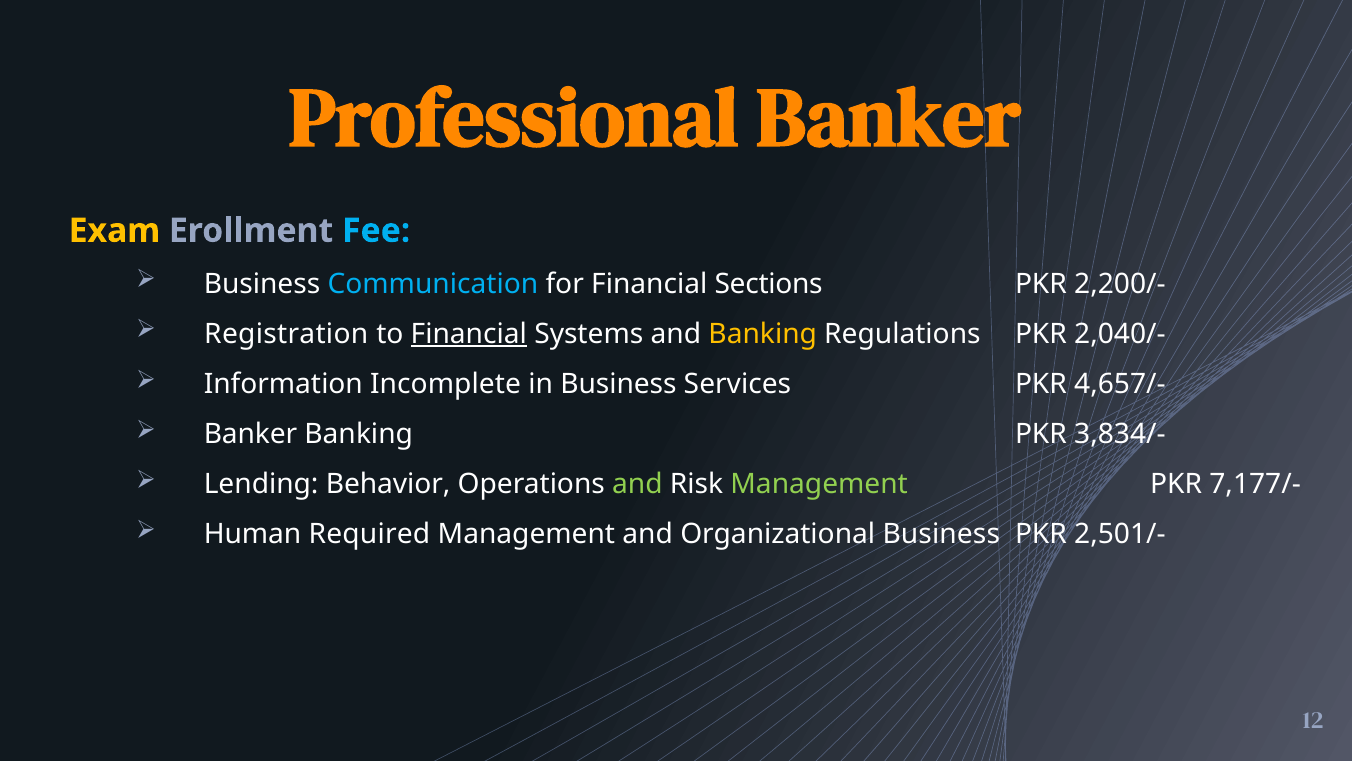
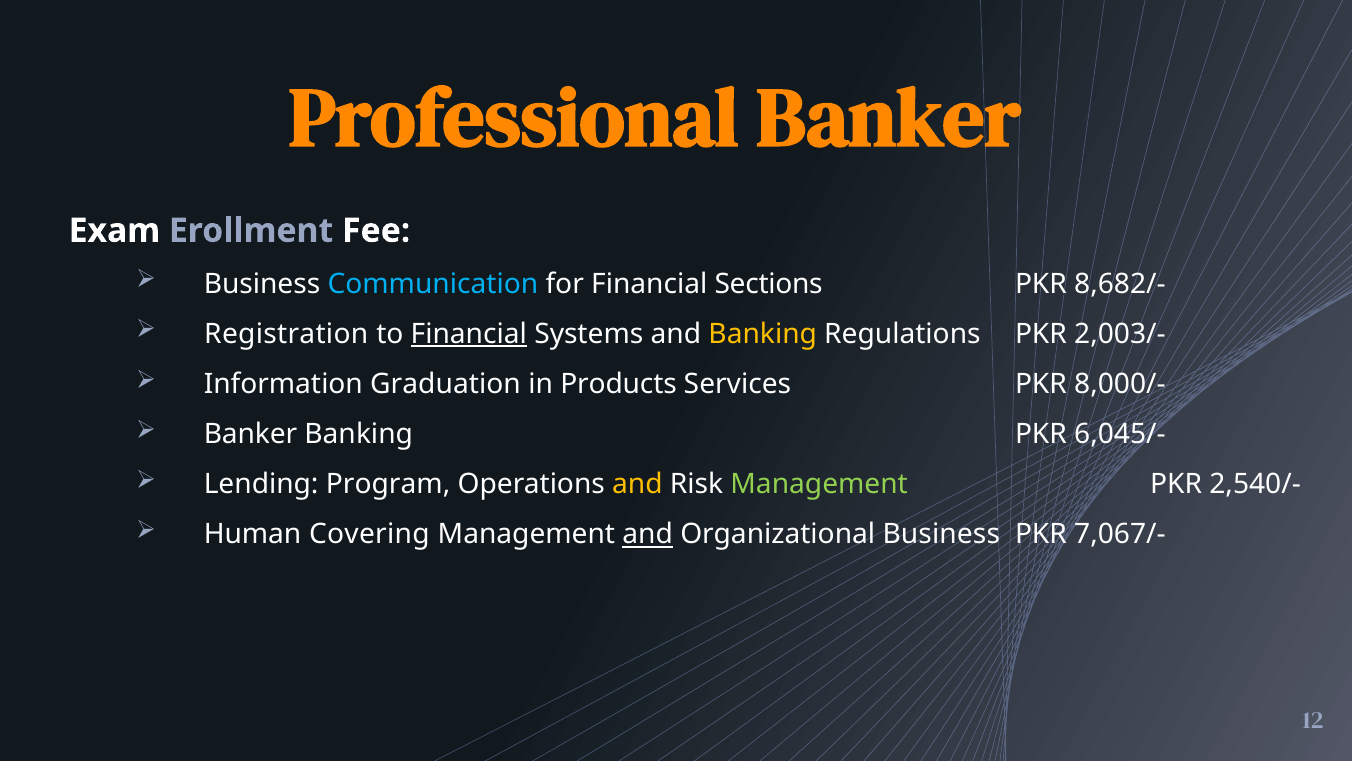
Exam colour: yellow -> white
Fee colour: light blue -> white
2,200/-: 2,200/- -> 8,682/-
2,040/-: 2,040/- -> 2,003/-
Incomplete: Incomplete -> Graduation
in Business: Business -> Products
4,657/-: 4,657/- -> 8,000/-
3,834/-: 3,834/- -> 6,045/-
Behavior: Behavior -> Program
and at (637, 484) colour: light green -> yellow
7,177/-: 7,177/- -> 2,540/-
Required: Required -> Covering
and at (648, 534) underline: none -> present
2,501/-: 2,501/- -> 7,067/-
